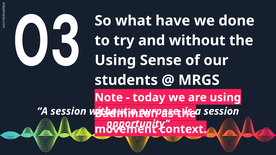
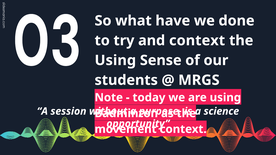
and without: without -> context
session at (221, 111): session -> science
